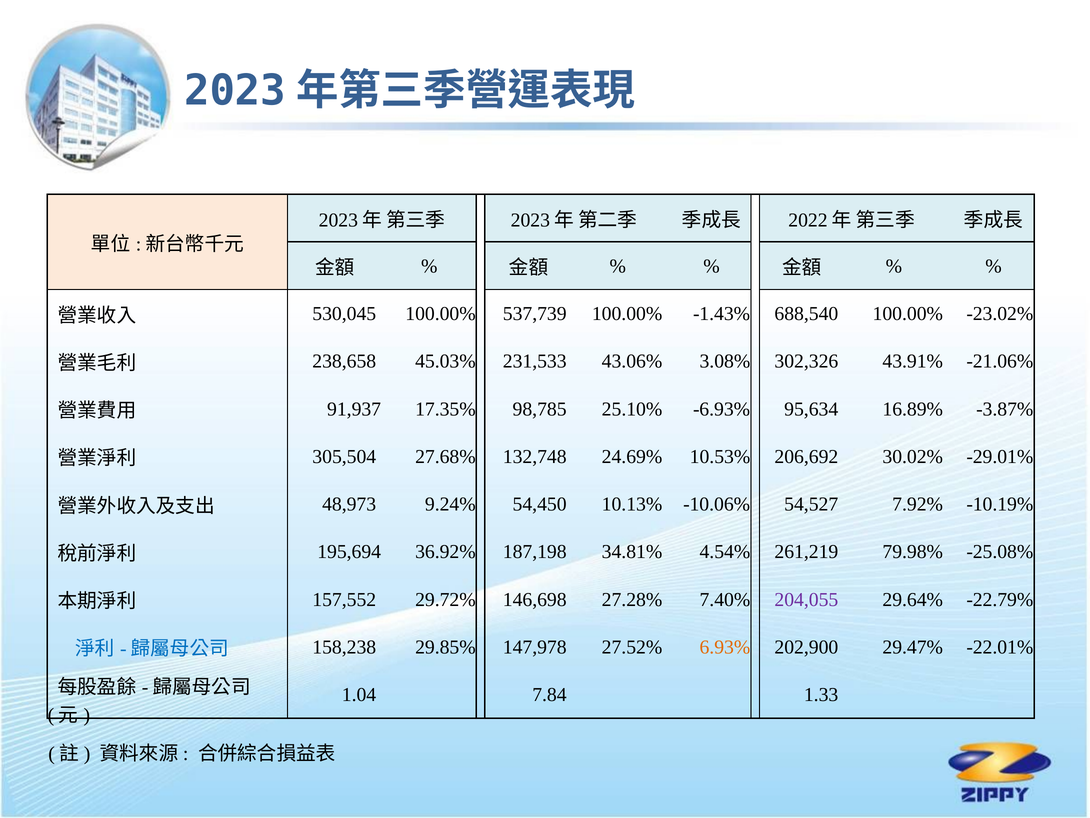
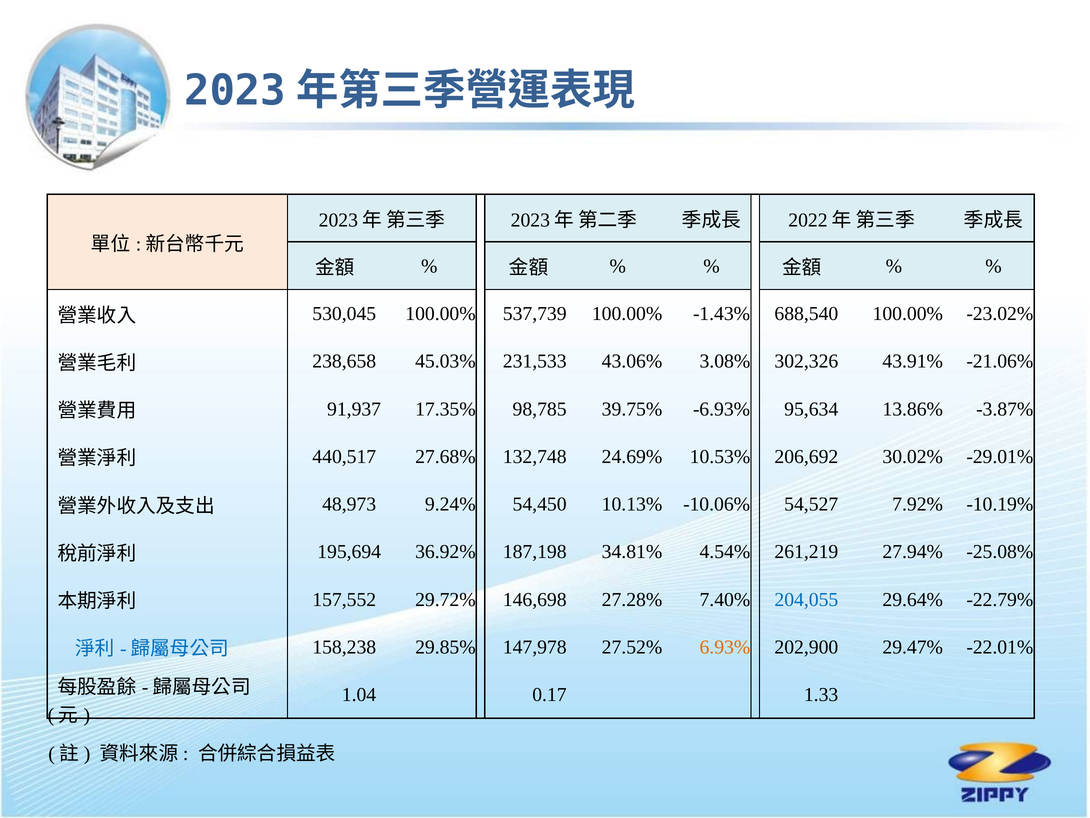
25.10%: 25.10% -> 39.75%
16.89%: 16.89% -> 13.86%
305,504: 305,504 -> 440,517
79.98%: 79.98% -> 27.94%
204,055 colour: purple -> blue
7.84: 7.84 -> 0.17
